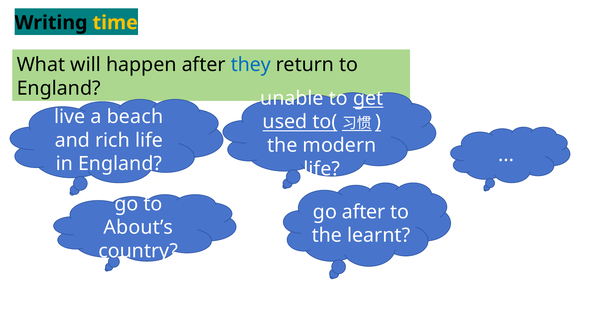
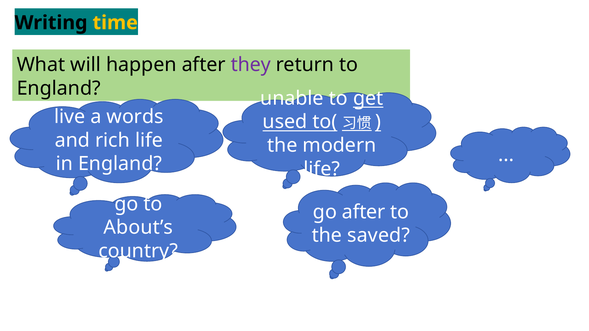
they colour: blue -> purple
beach: beach -> words
learnt: learnt -> saved
